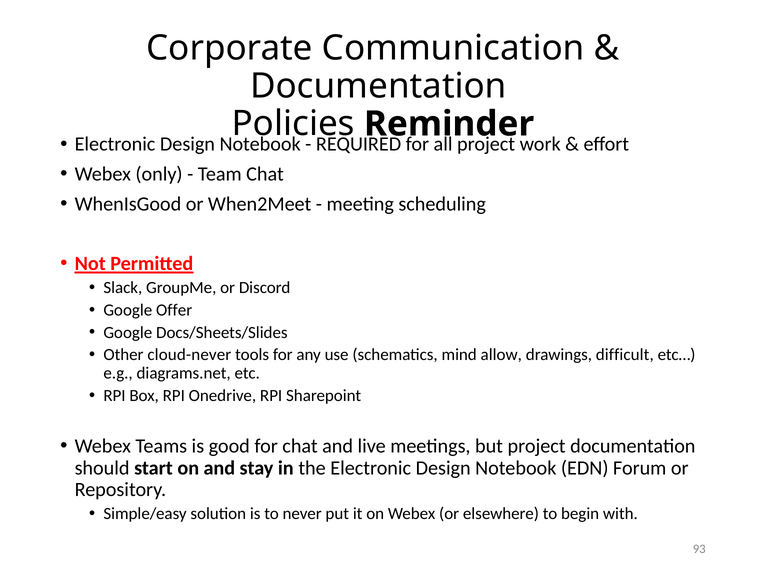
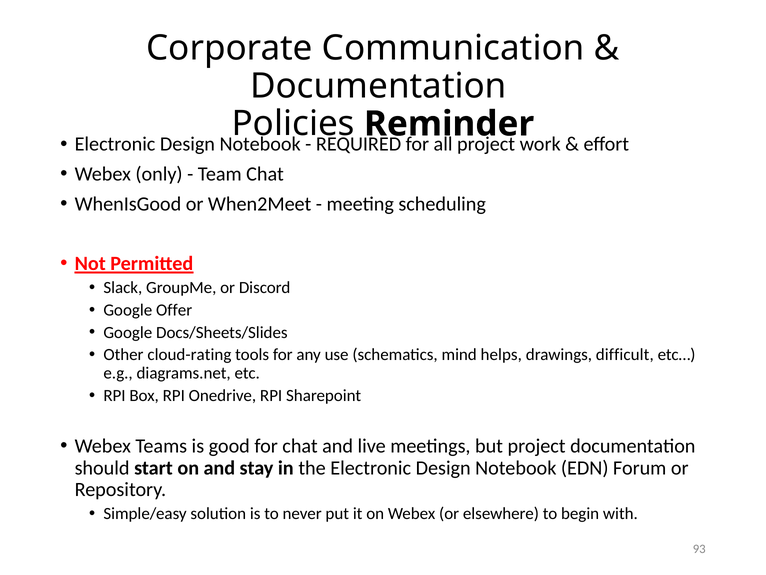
cloud-never: cloud-never -> cloud-rating
allow: allow -> helps
